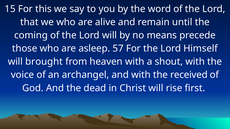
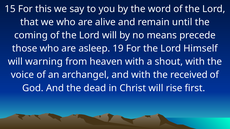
57: 57 -> 19
brought: brought -> warning
